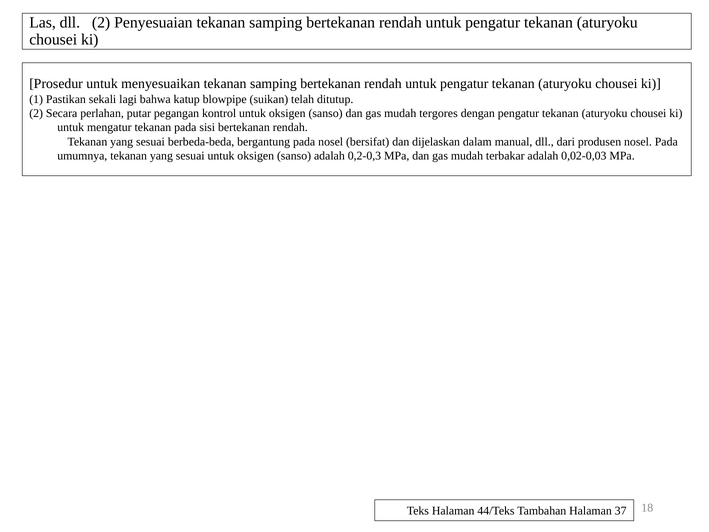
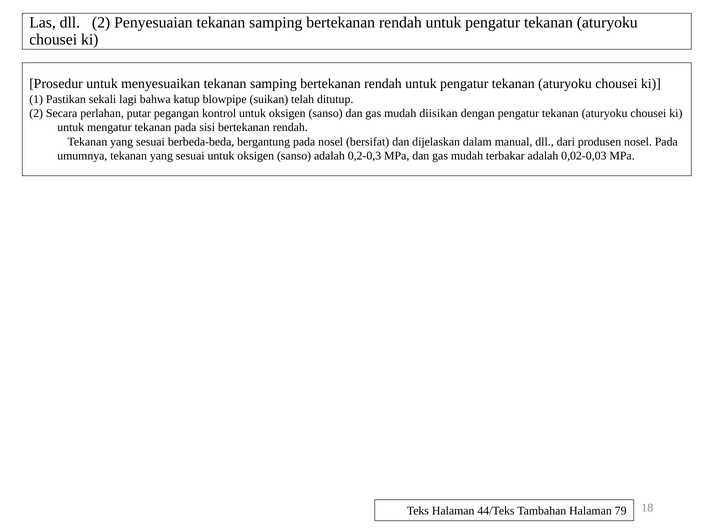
tergores: tergores -> diisikan
37: 37 -> 79
